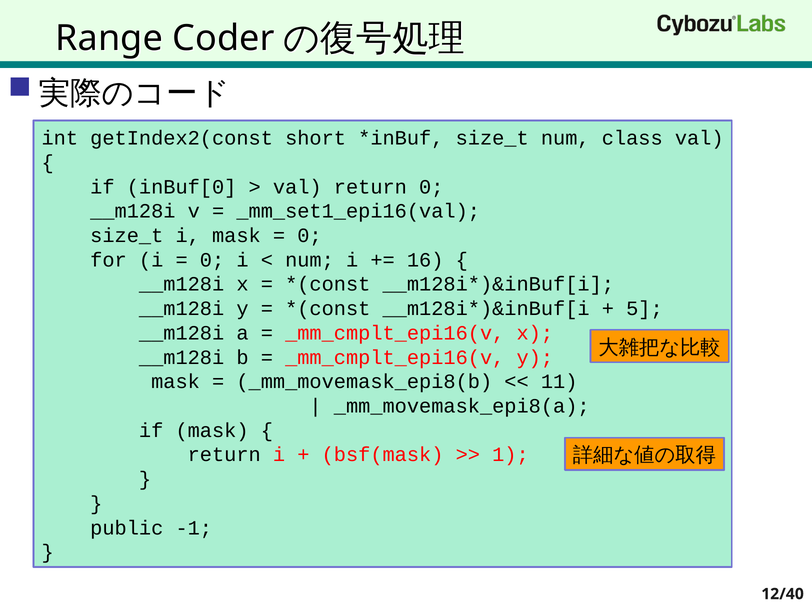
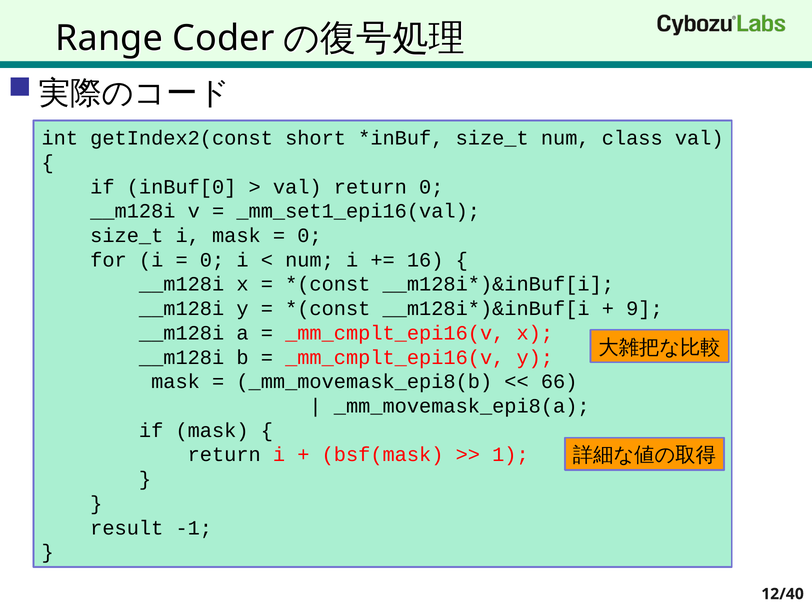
5: 5 -> 9
11: 11 -> 66
public: public -> result
